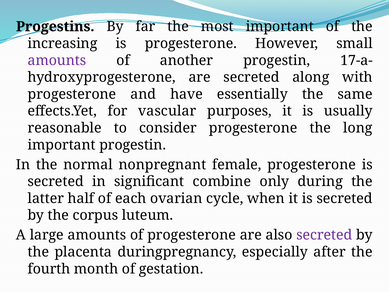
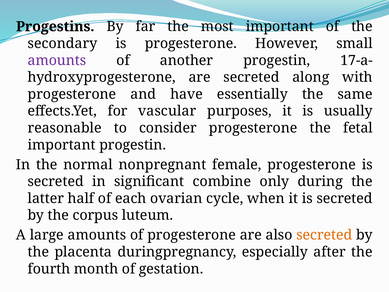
increasing: increasing -> secondary
long: long -> fetal
secreted at (324, 235) colour: purple -> orange
